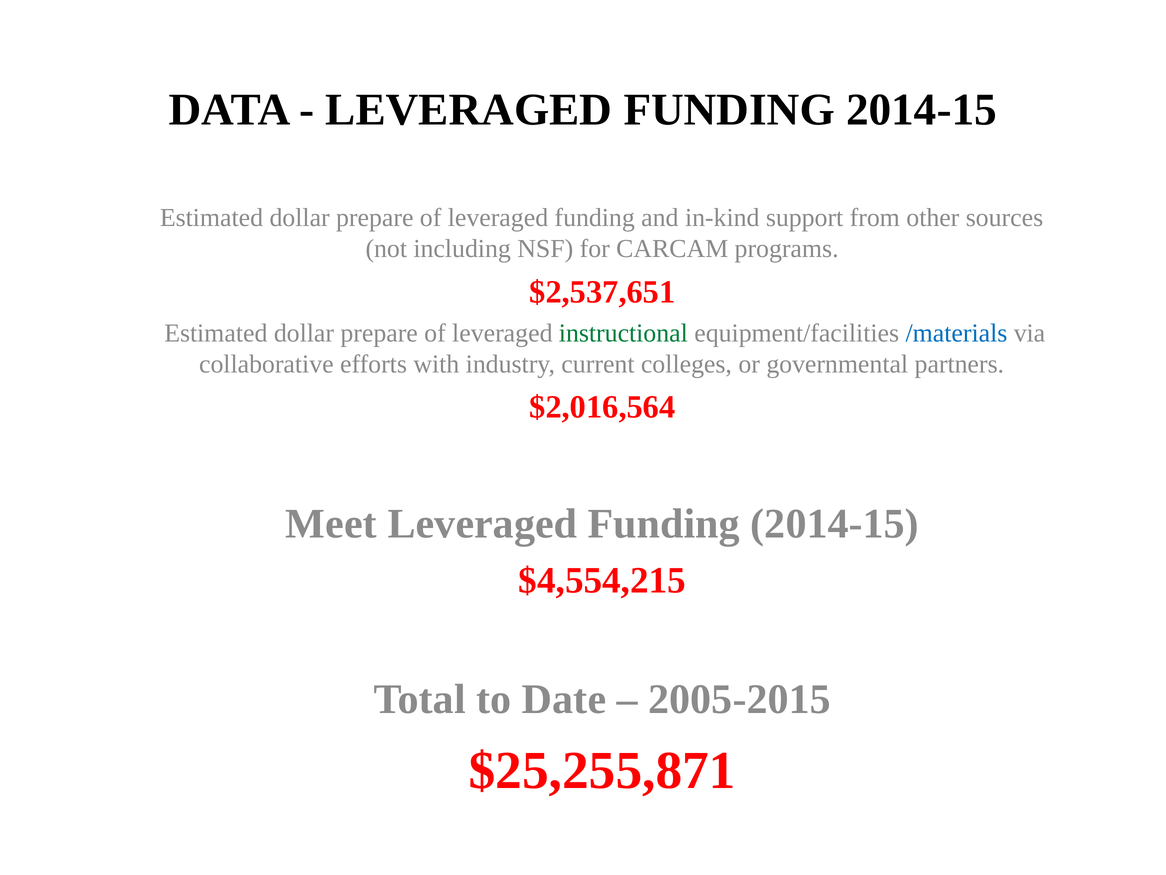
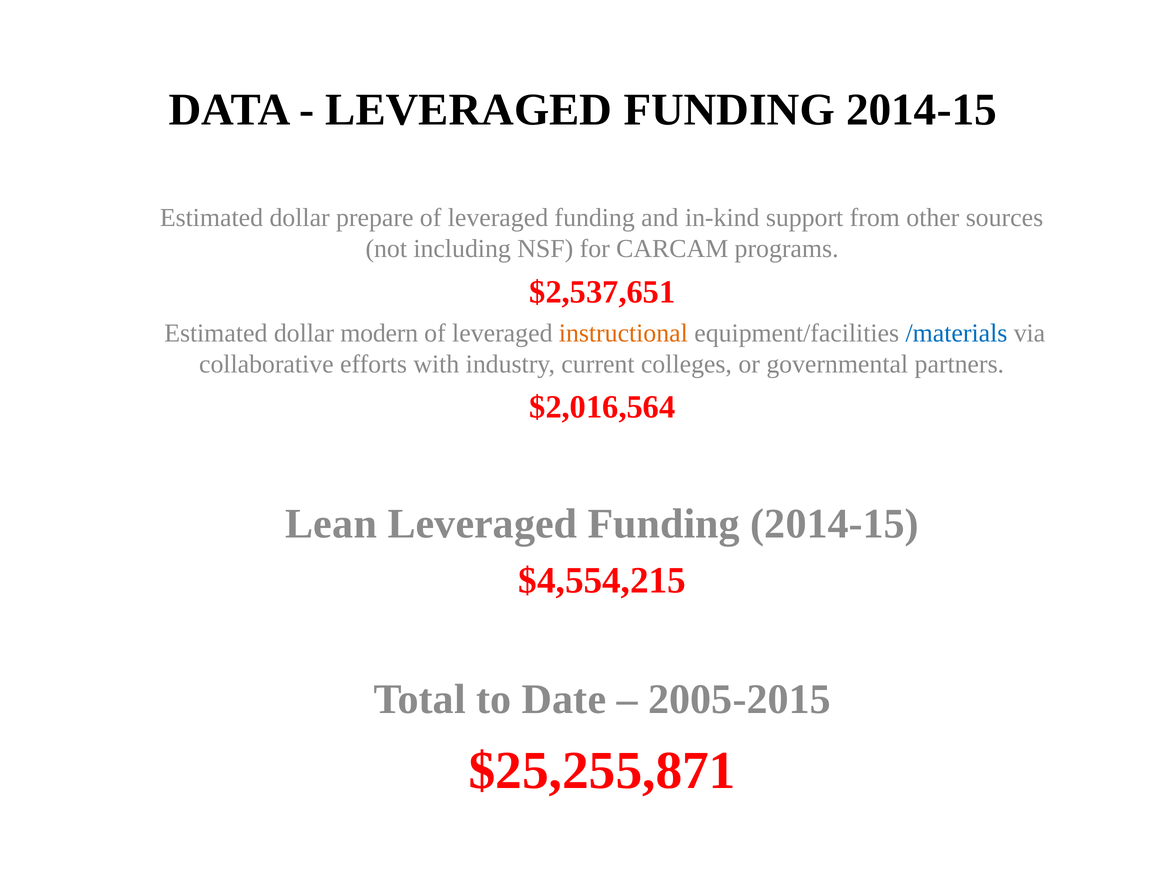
prepare at (379, 333): prepare -> modern
instructional colour: green -> orange
Meet: Meet -> Lean
